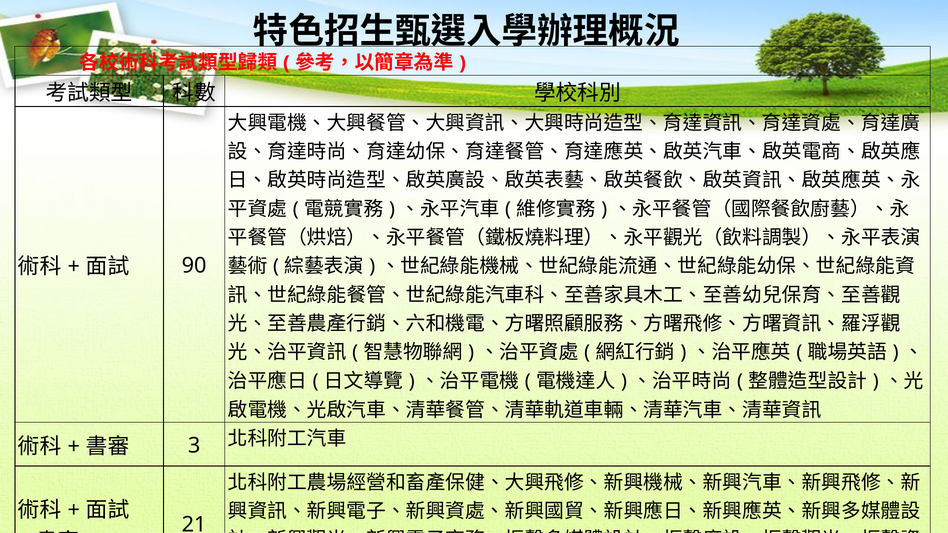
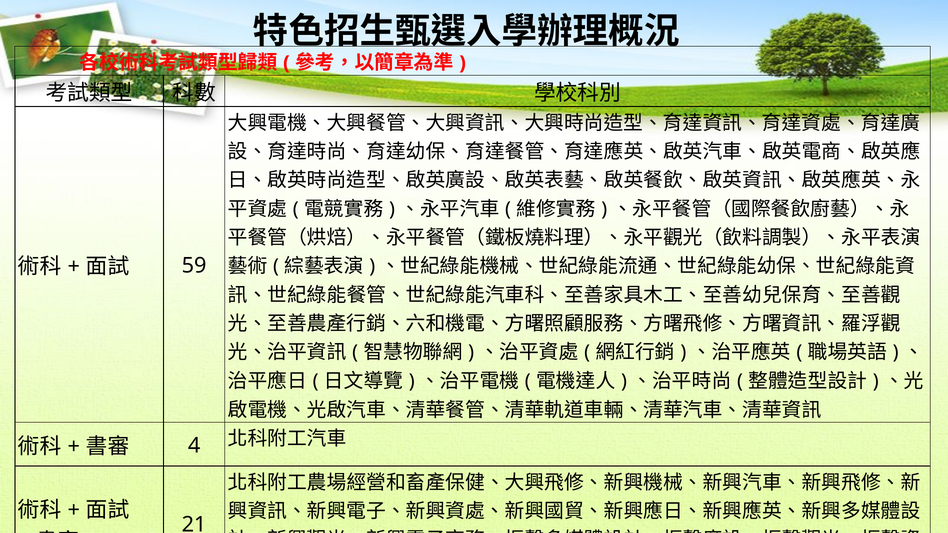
90: 90 -> 59
3: 3 -> 4
